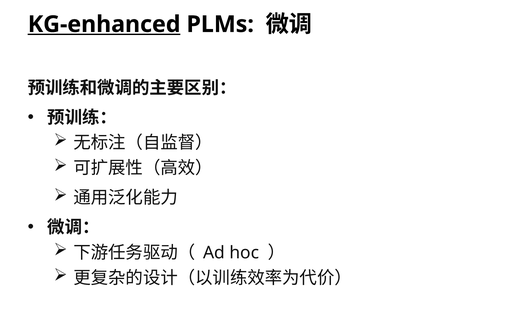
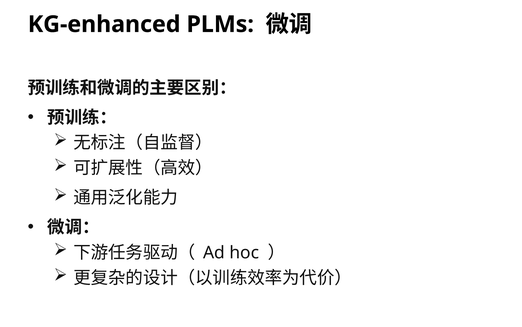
KG-enhanced underline: present -> none
